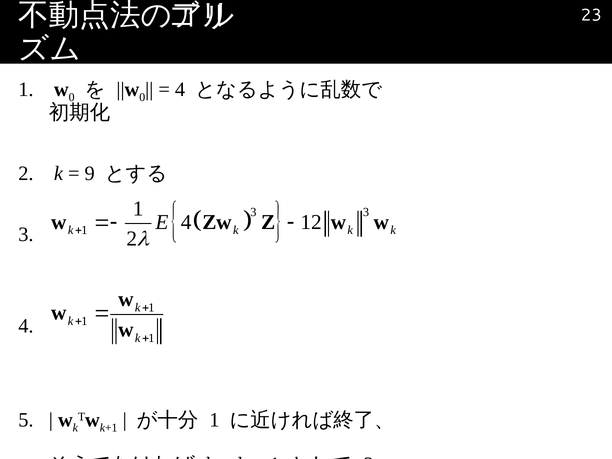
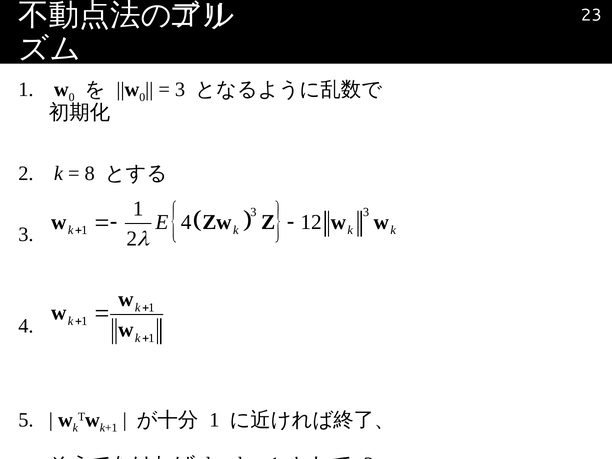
4 at (180, 90): 4 -> 3
9: 9 -> 8
